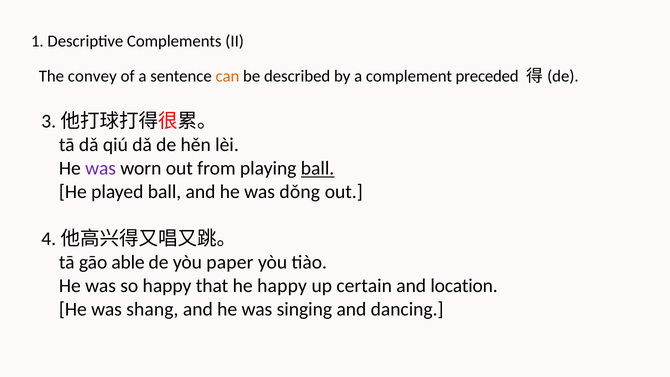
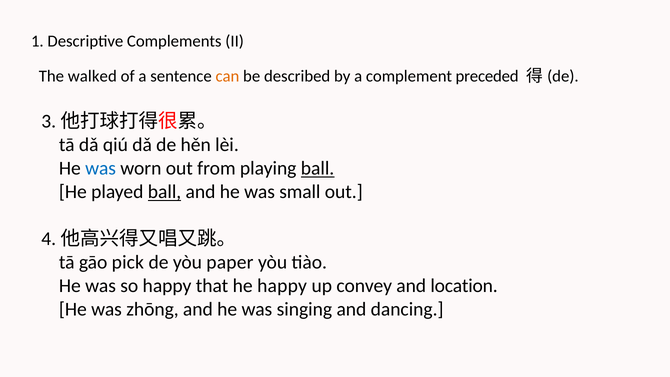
convey: convey -> walked
was at (101, 168) colour: purple -> blue
ball at (165, 192) underline: none -> present
dǒng: dǒng -> small
able: able -> pick
certain: certain -> convey
shang: shang -> zhōng
